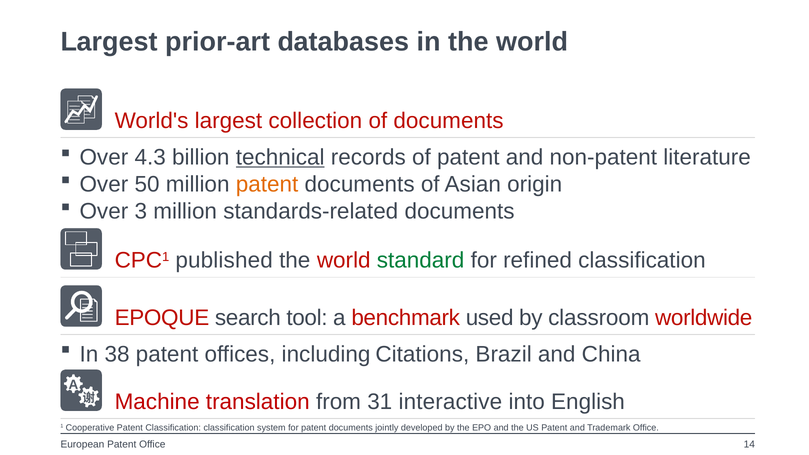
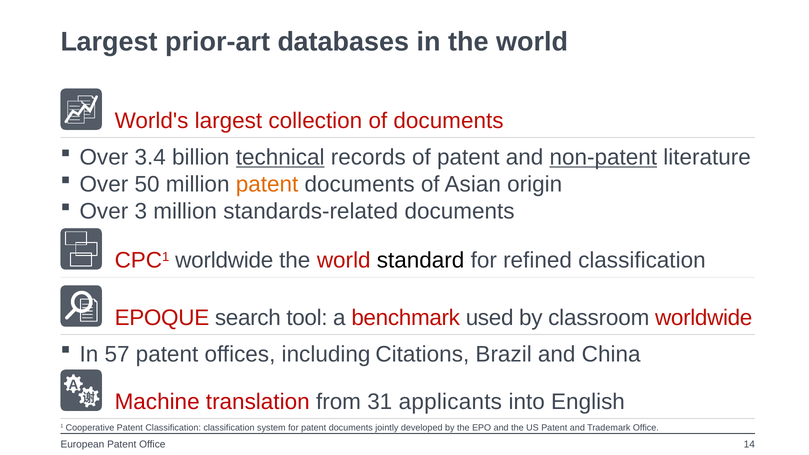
4.3: 4.3 -> 3.4
non-patent underline: none -> present
CPC1 published: published -> worldwide
standard colour: green -> black
38: 38 -> 57
interactive: interactive -> applicants
